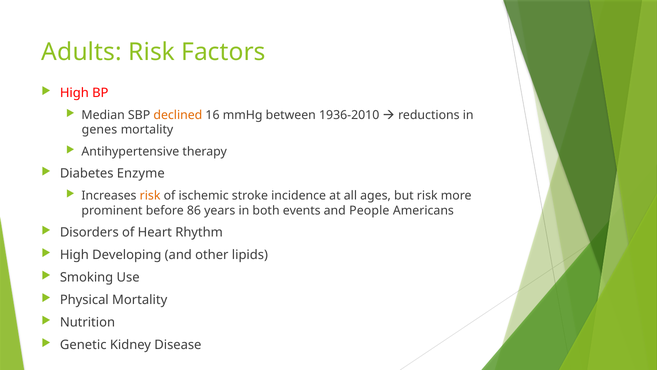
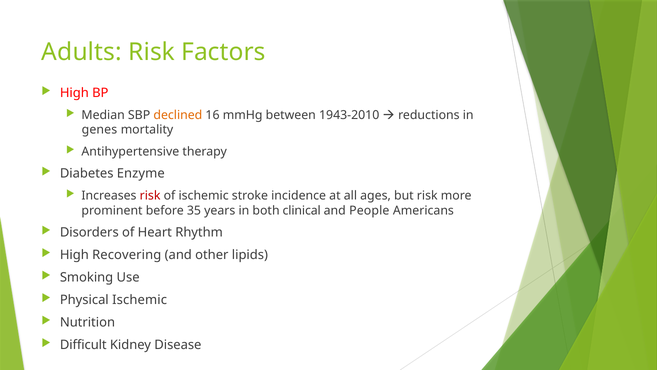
1936-2010: 1936-2010 -> 1943-2010
risk at (150, 195) colour: orange -> red
86: 86 -> 35
events: events -> clinical
Developing: Developing -> Recovering
Physical Mortality: Mortality -> Ischemic
Genetic: Genetic -> Difficult
